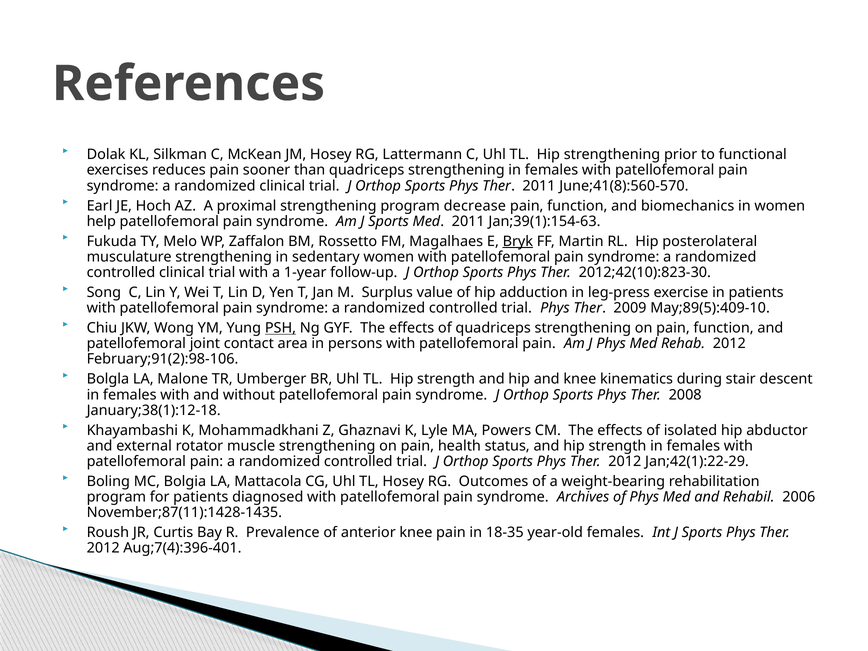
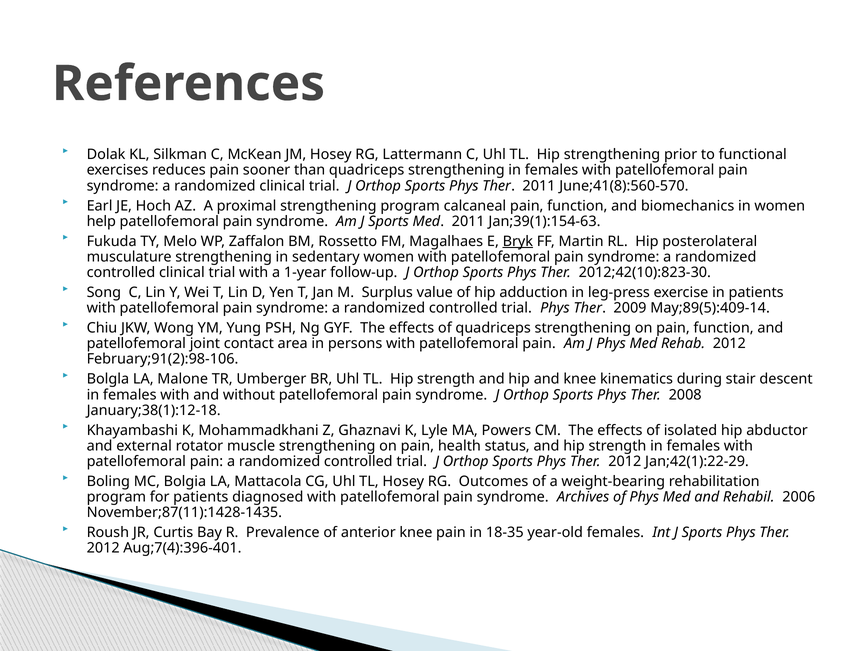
decrease: decrease -> calcaneal
May;89(5):409-10: May;89(5):409-10 -> May;89(5):409-14
PSH underline: present -> none
